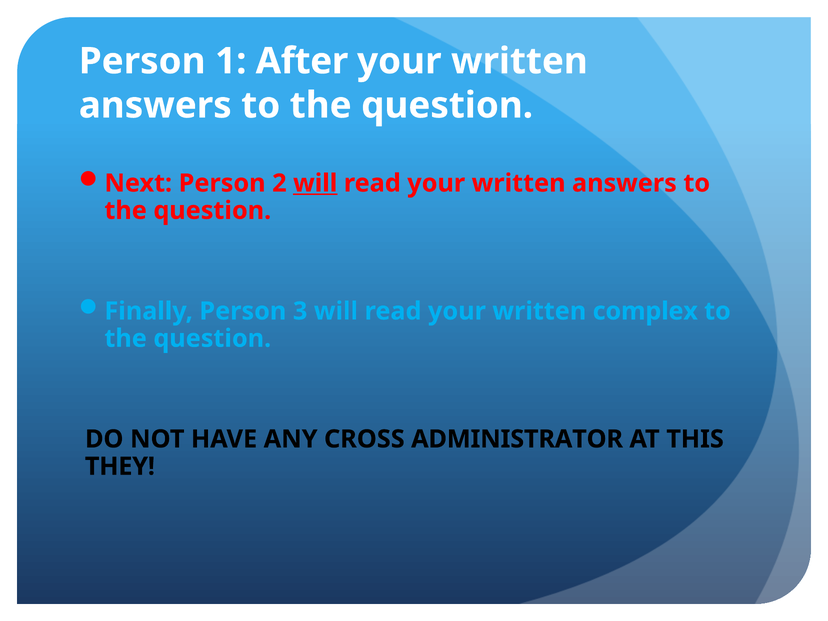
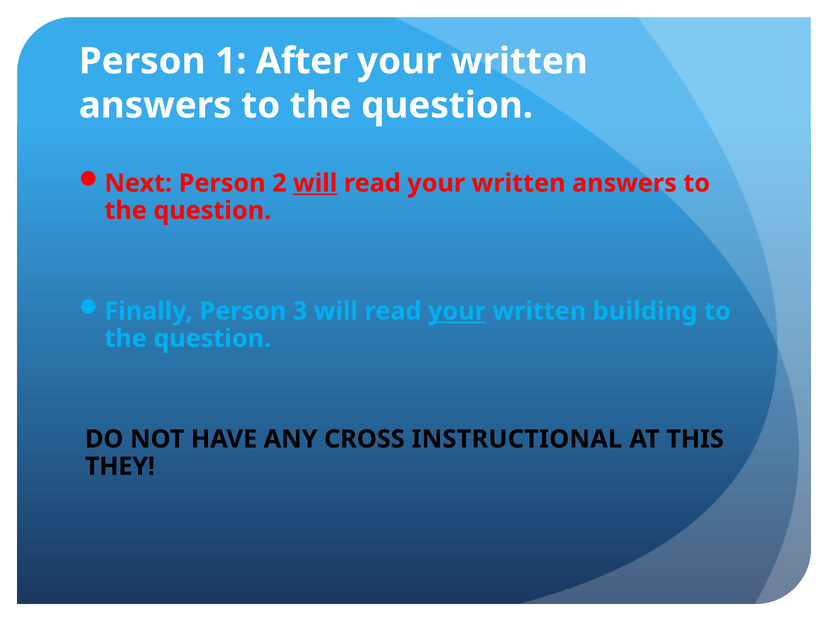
your at (457, 311) underline: none -> present
complex: complex -> building
ADMINISTRATOR: ADMINISTRATOR -> INSTRUCTIONAL
